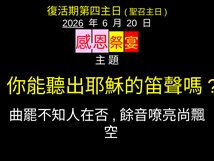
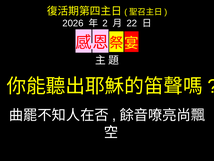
2026 underline: present -> none
6: 6 -> 2
20: 20 -> 22
